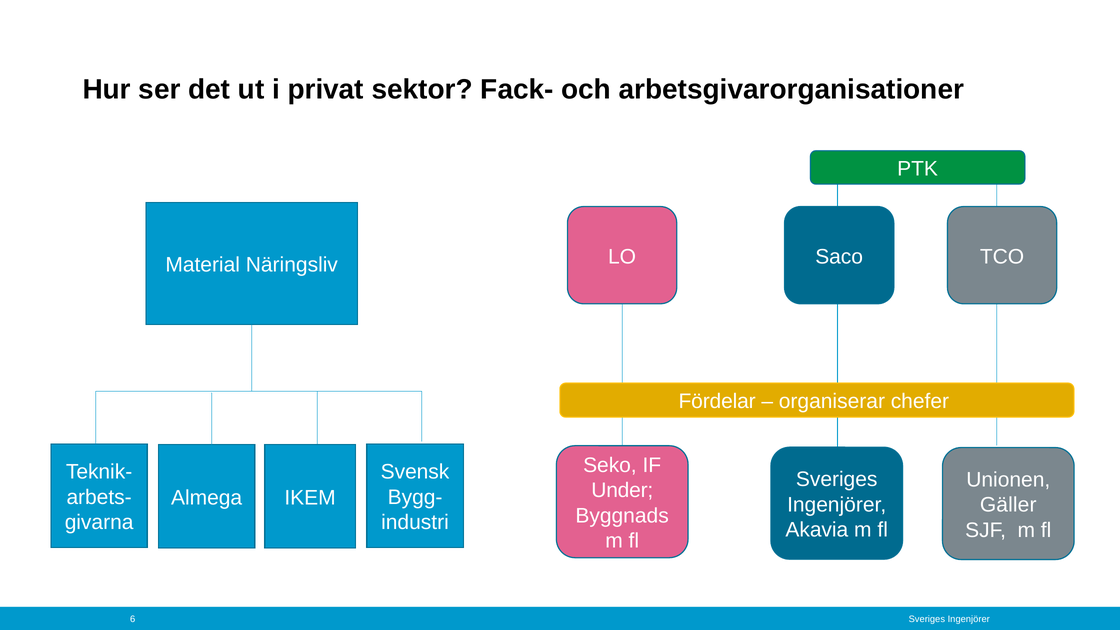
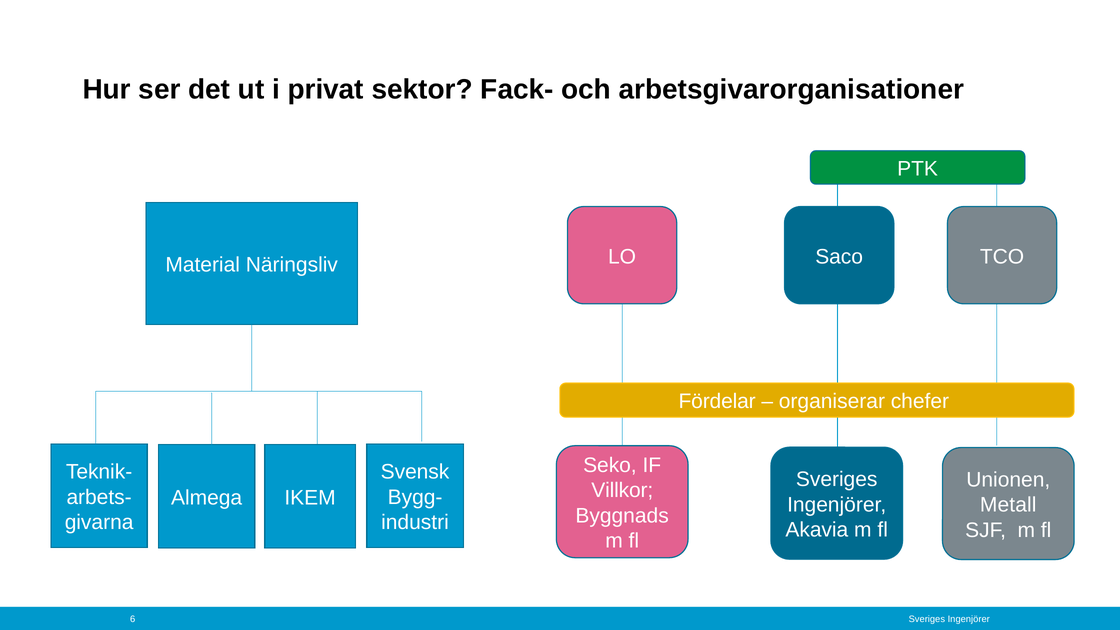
Under: Under -> Villkor
Gäller: Gäller -> Metall
